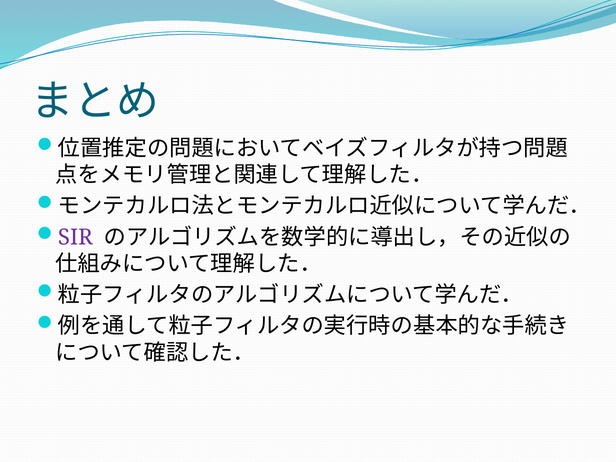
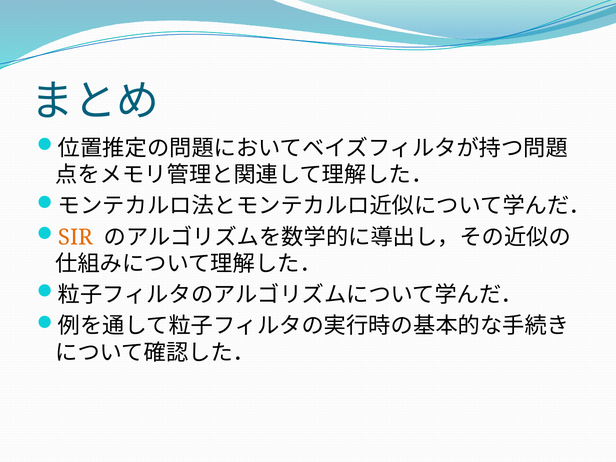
SIR colour: purple -> orange
